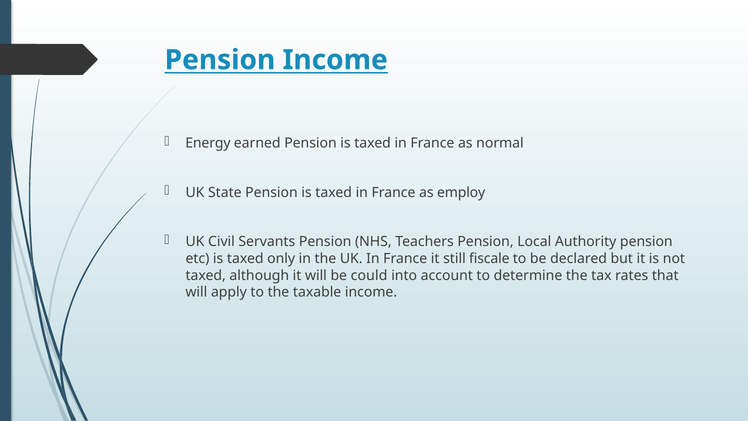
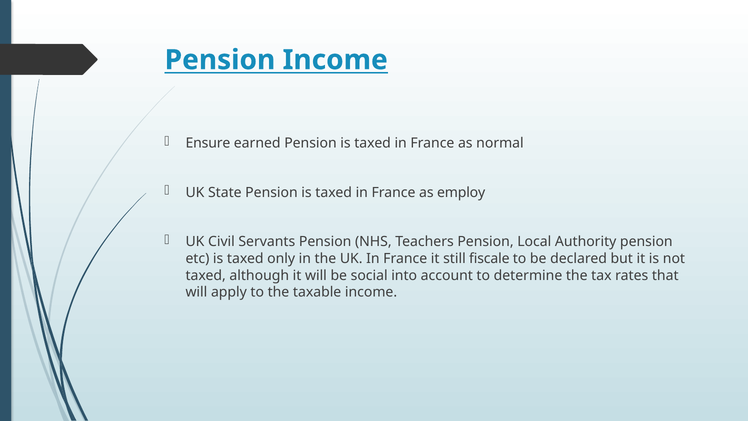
Energy: Energy -> Ensure
could: could -> social
